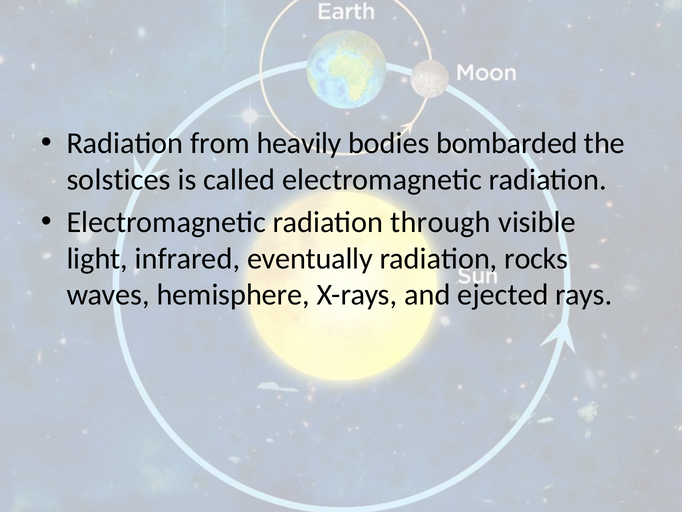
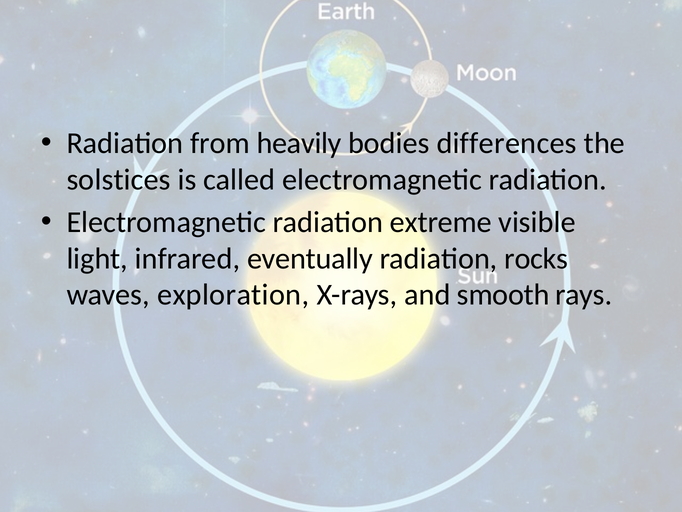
bombarded: bombarded -> differences
through: through -> extreme
hemisphere: hemisphere -> exploration
ejected: ejected -> smooth
